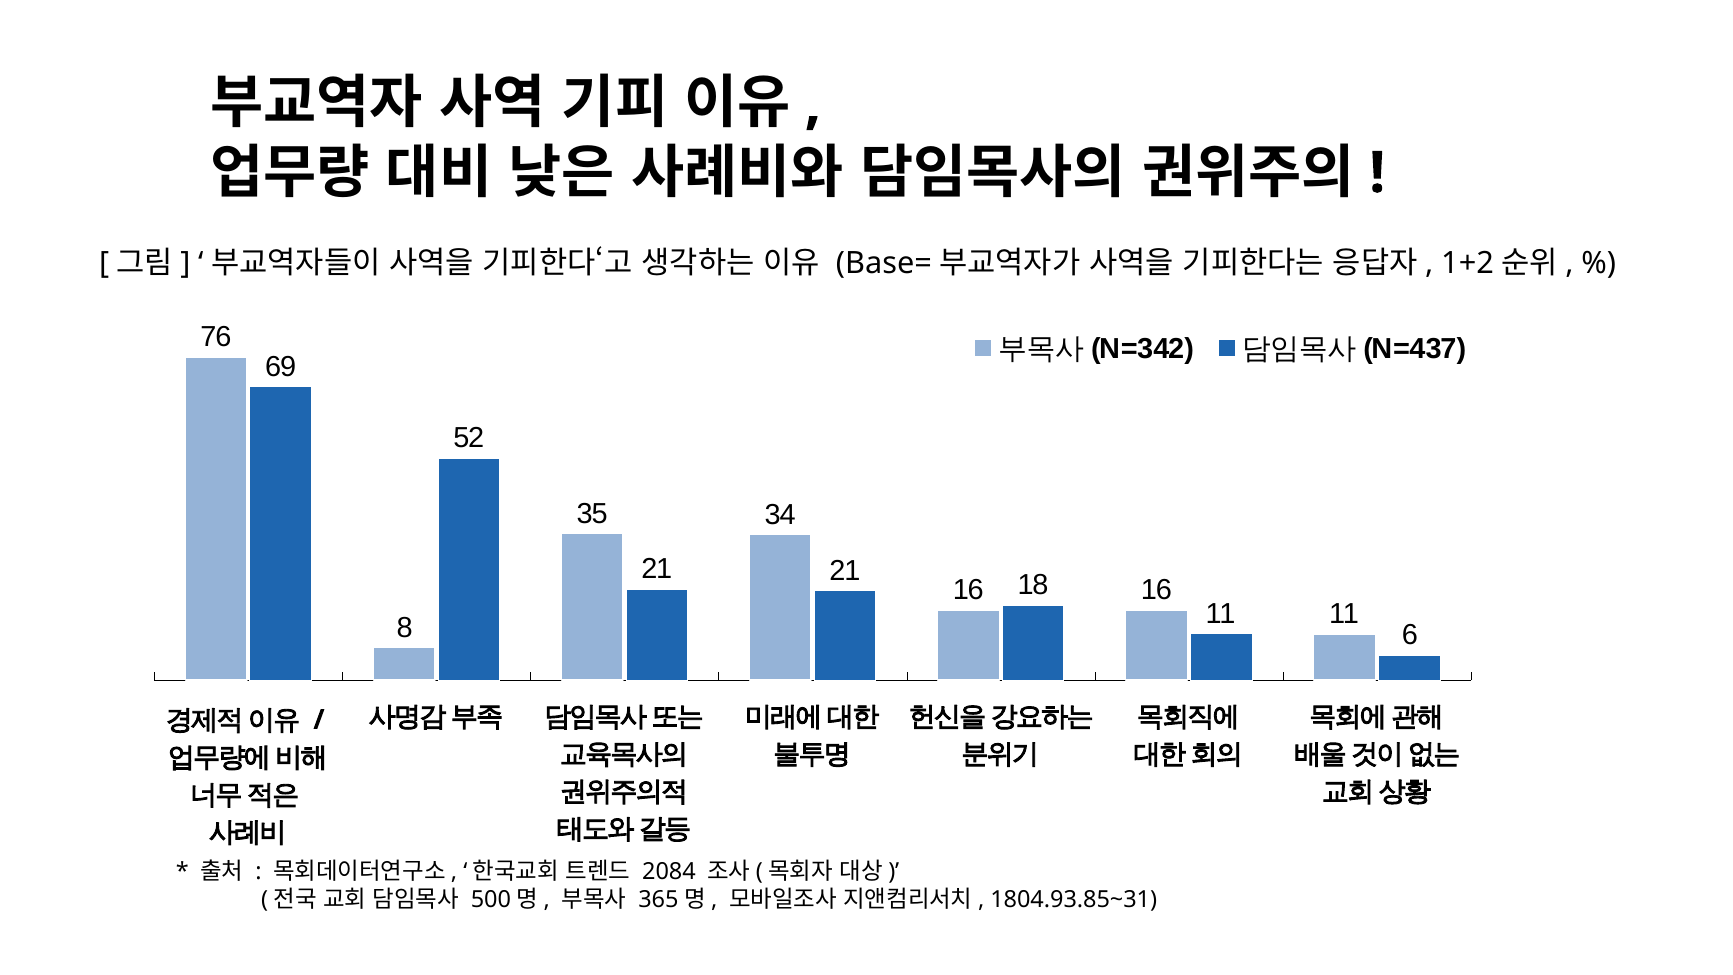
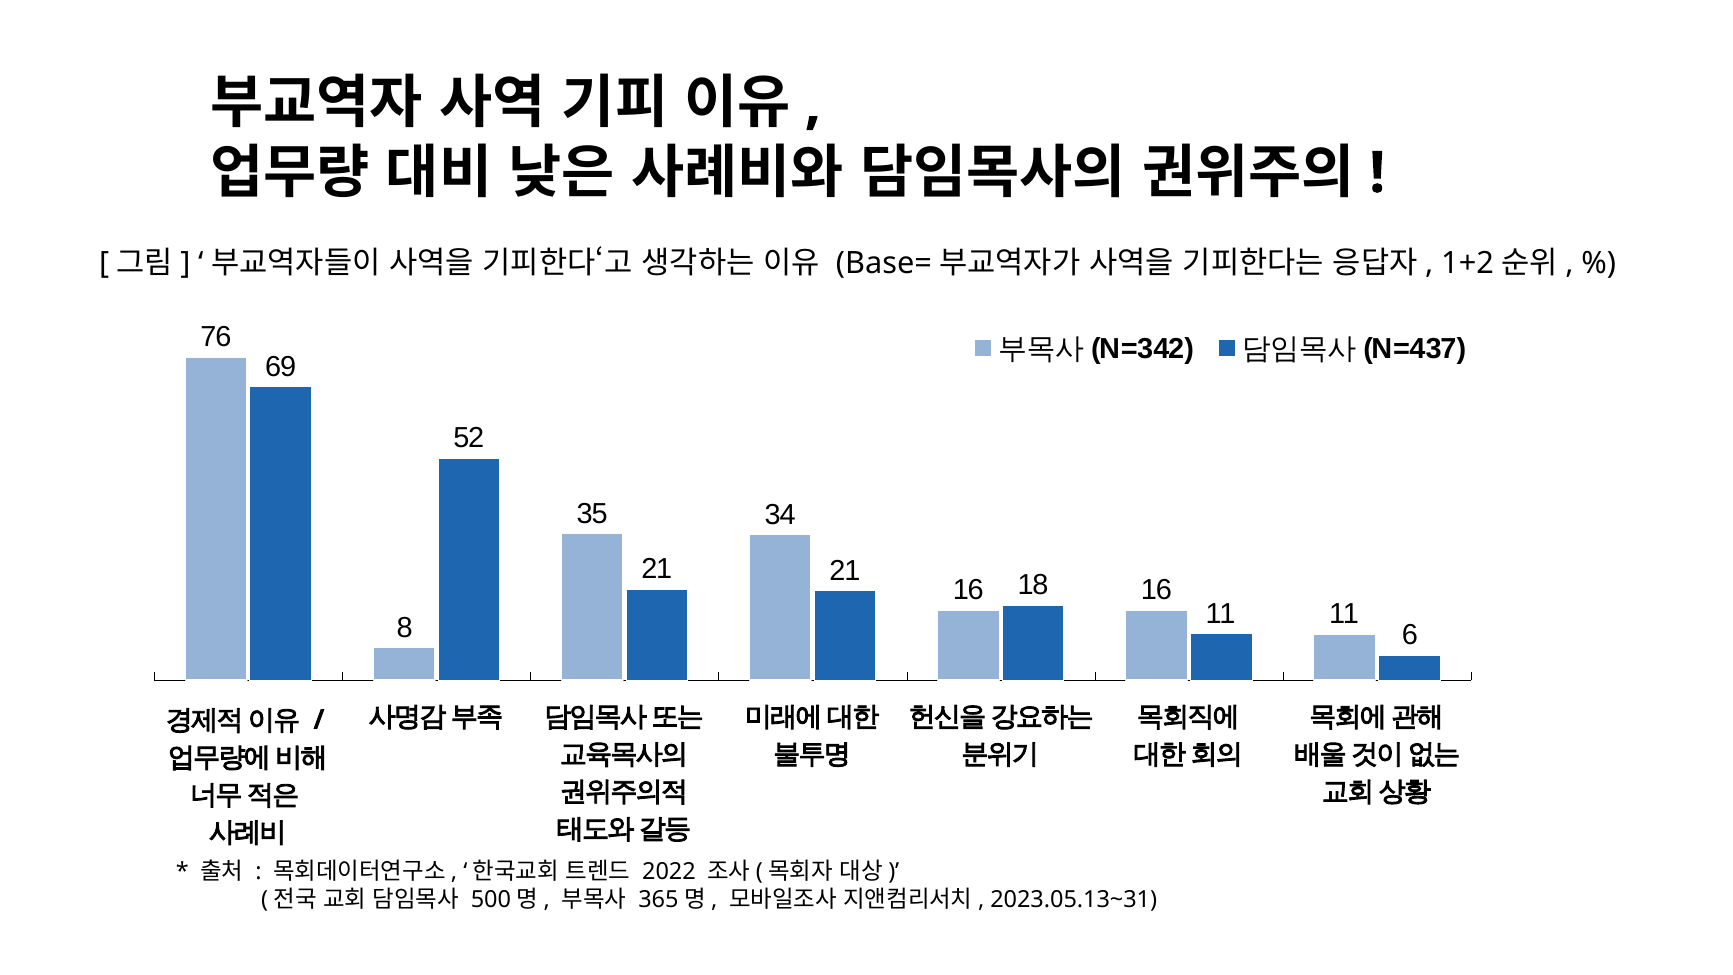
2084: 2084 -> 2022
1804.93.85~31: 1804.93.85~31 -> 2023.05.13~31
